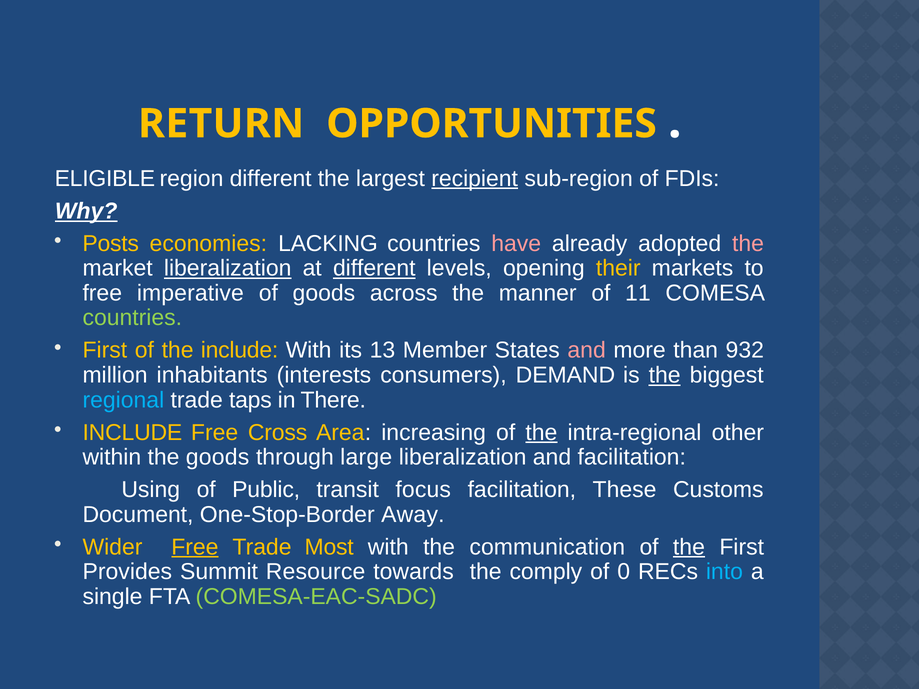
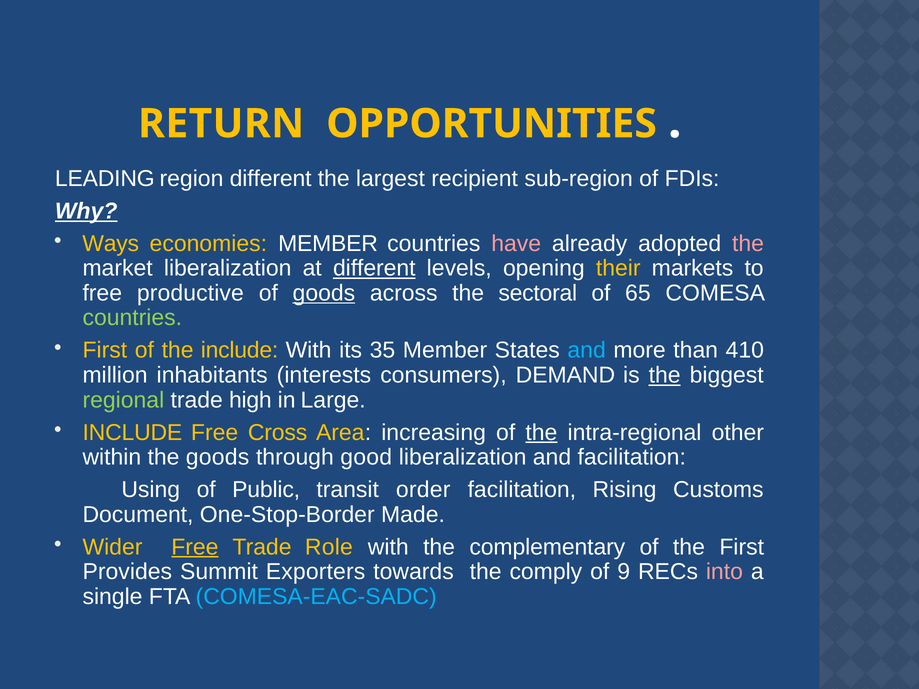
ELIGIBLE: ELIGIBLE -> LEADING
recipient underline: present -> none
Posts: Posts -> Ways
economies LACKING: LACKING -> MEMBER
liberalization at (228, 268) underline: present -> none
imperative: imperative -> productive
goods at (324, 293) underline: none -> present
manner: manner -> sectoral
11: 11 -> 65
13: 13 -> 35
and at (587, 351) colour: pink -> light blue
932: 932 -> 410
regional colour: light blue -> light green
taps: taps -> high
There: There -> Large
large: large -> good
focus: focus -> order
These: These -> Rising
Away: Away -> Made
Most: Most -> Role
communication: communication -> complementary
the at (689, 547) underline: present -> none
Resource: Resource -> Exporters
0: 0 -> 9
into colour: light blue -> pink
COMESA-EAC-SADC colour: light green -> light blue
